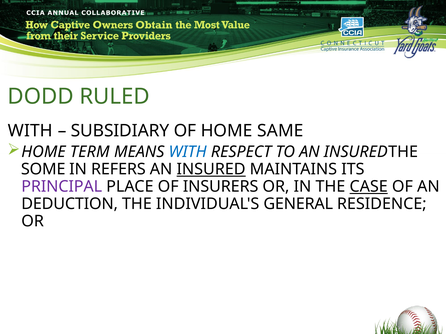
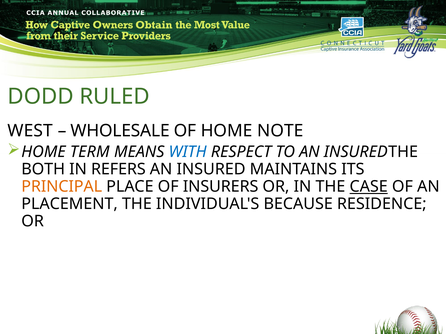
WITH at (30, 131): WITH -> WEST
SUBSIDIARY: SUBSIDIARY -> WHOLESALE
SAME: SAME -> NOTE
SOME: SOME -> BOTH
INSURED underline: present -> none
PRINCIPAL colour: purple -> orange
DEDUCTION: DEDUCTION -> PLACEMENT
GENERAL: GENERAL -> BECAUSE
